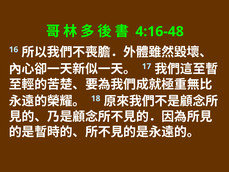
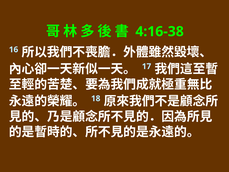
4:16-48: 4:16-48 -> 4:16-38
